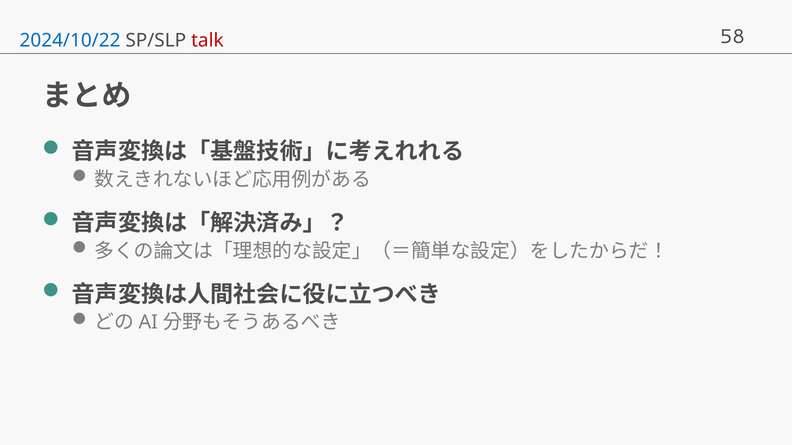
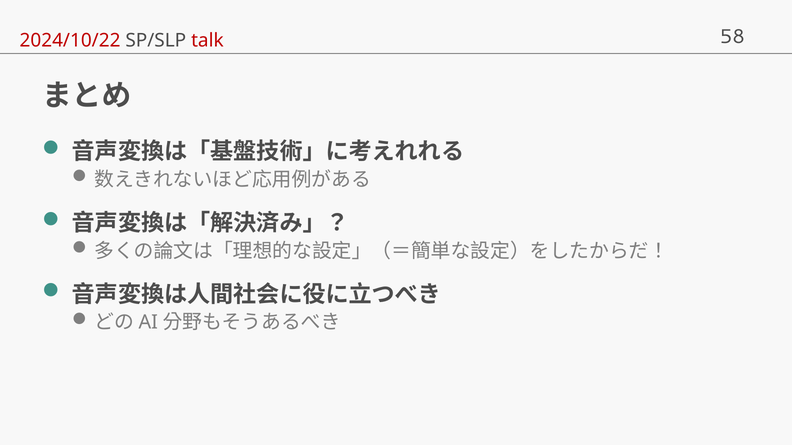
2024/10/22 colour: blue -> red
